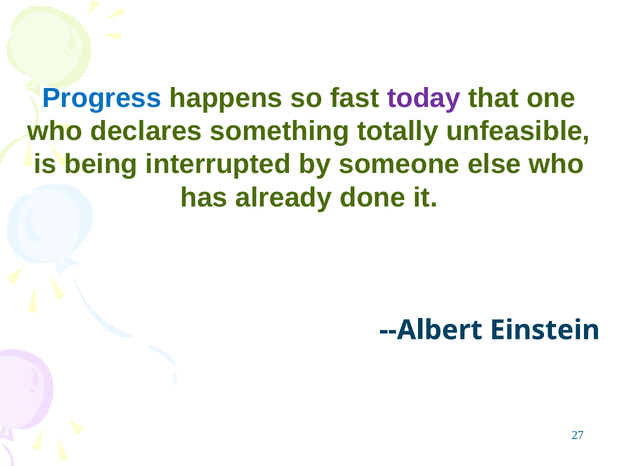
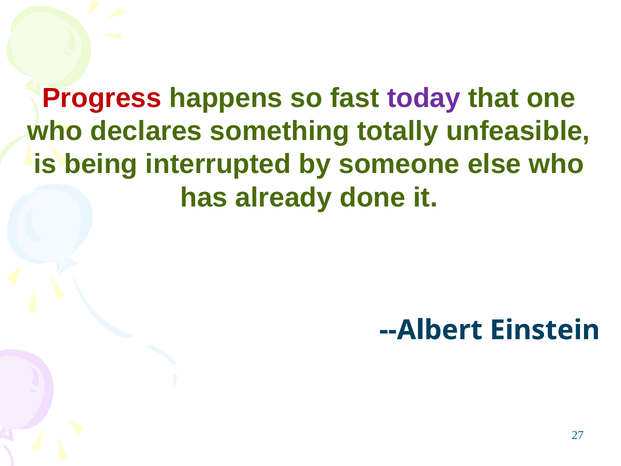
Progress colour: blue -> red
